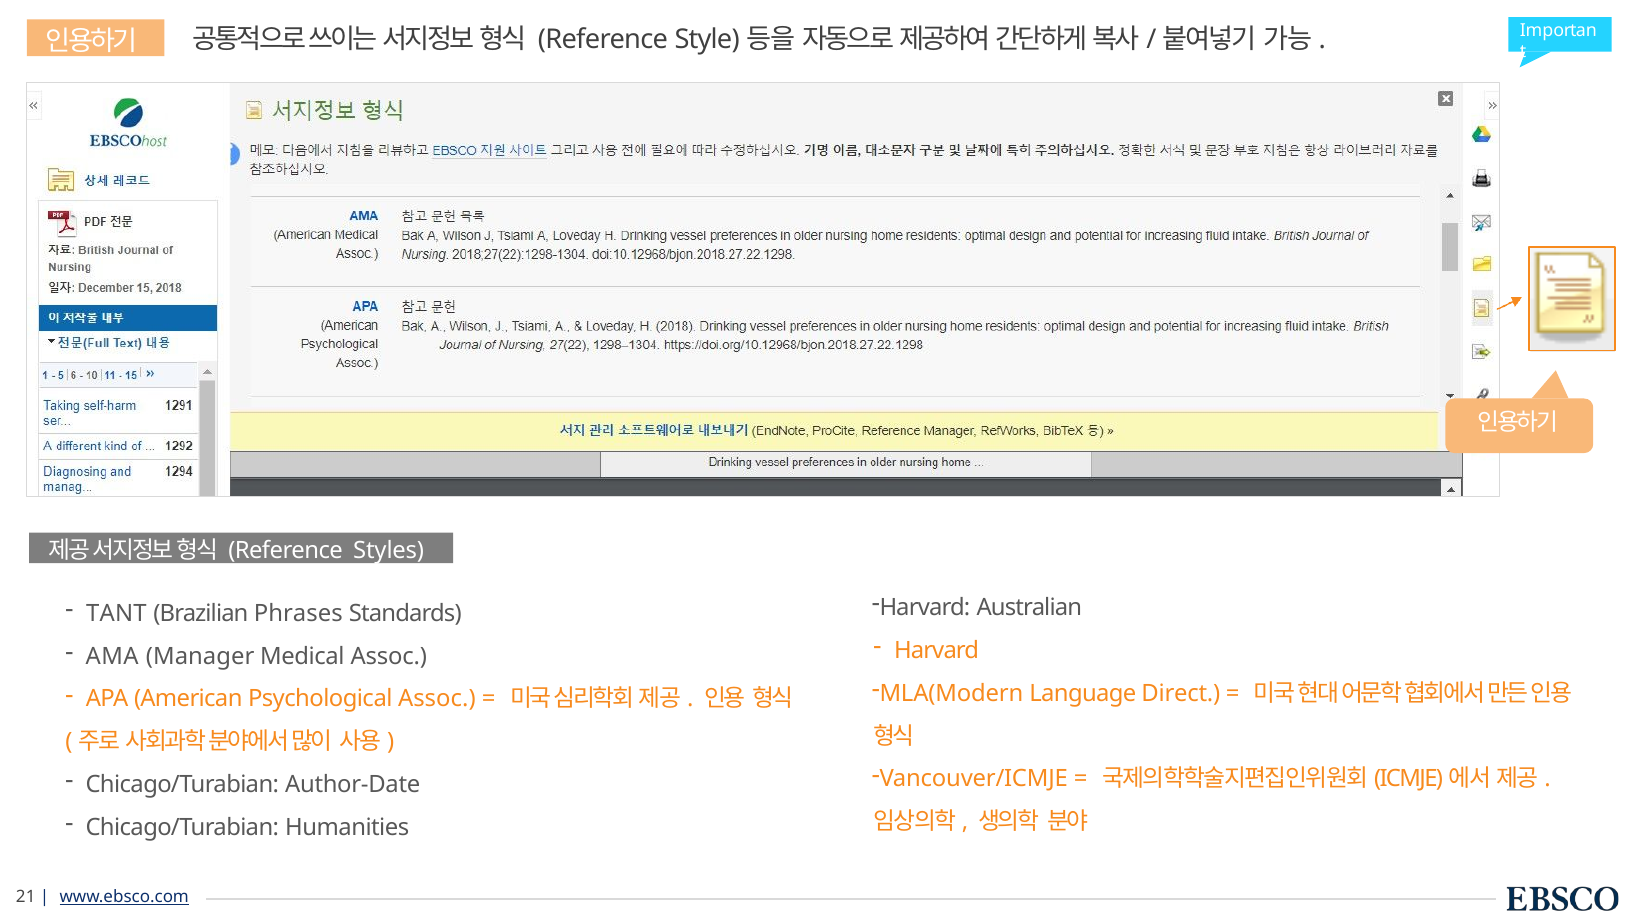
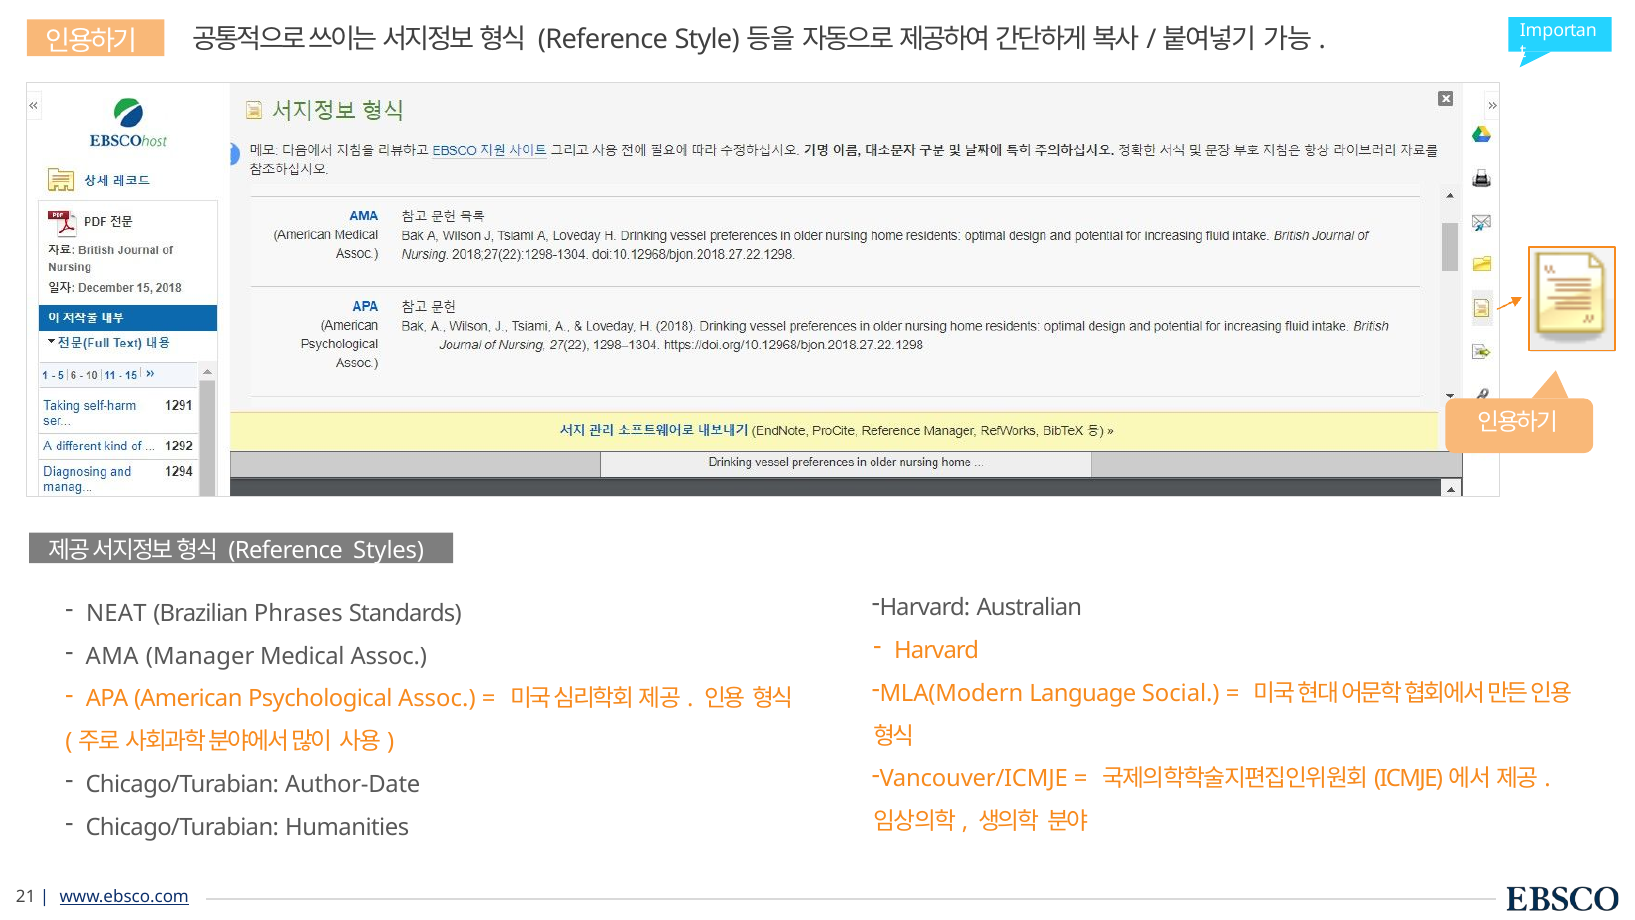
TANT: TANT -> NEAT
Direct: Direct -> Social
